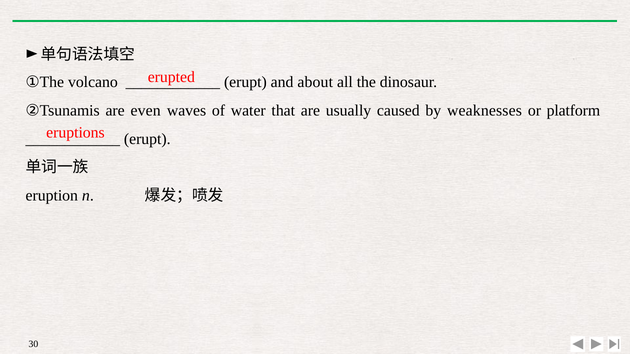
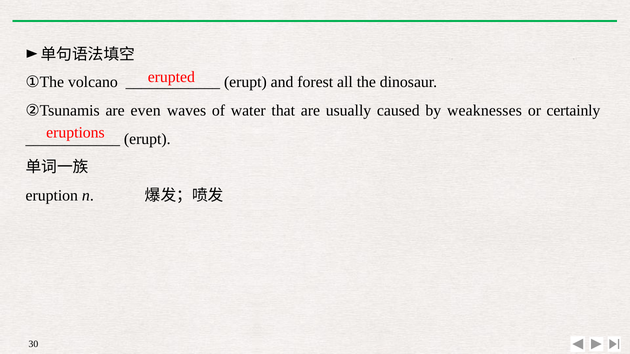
about: about -> forest
platform: platform -> certainly
